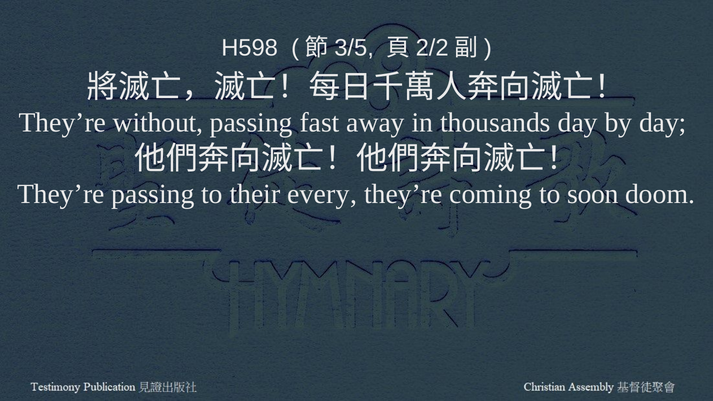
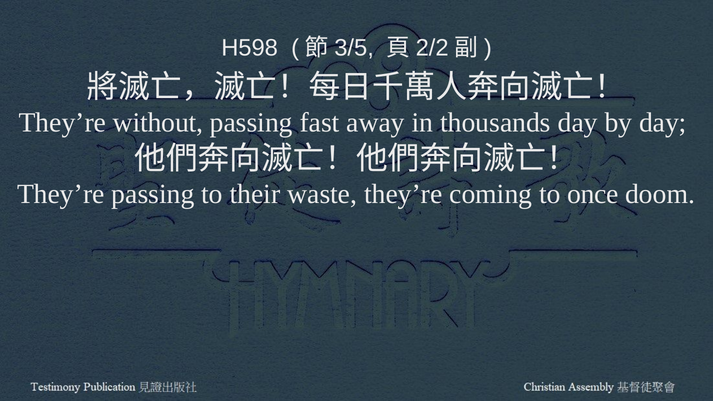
every: every -> waste
soon: soon -> once
